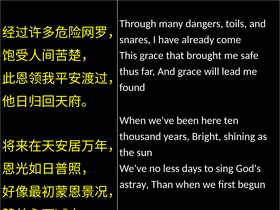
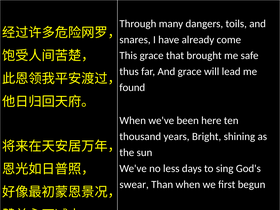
astray: astray -> swear
